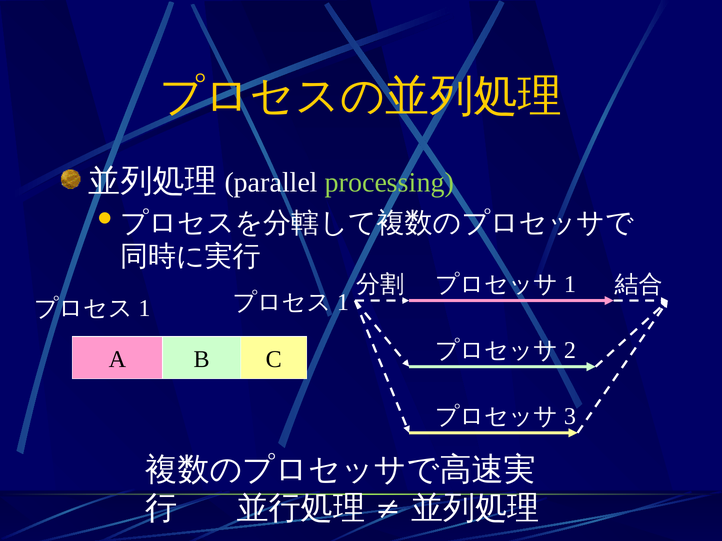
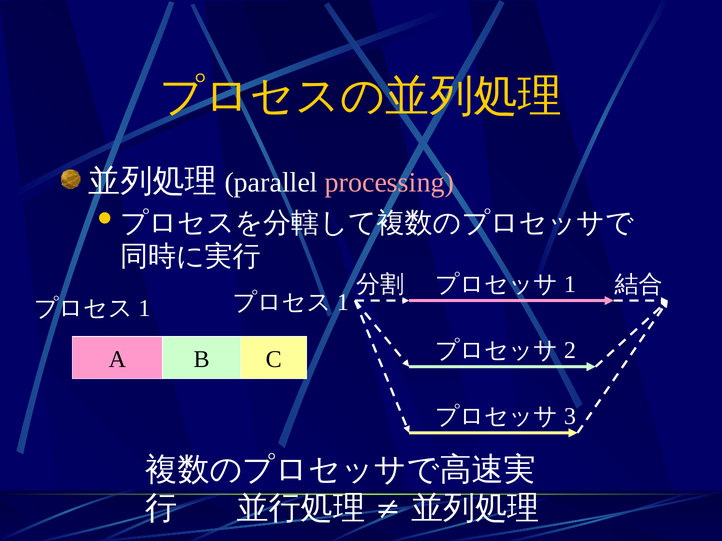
processing colour: light green -> pink
